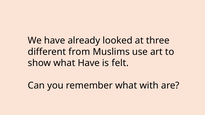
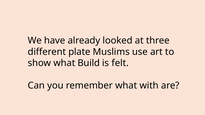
from: from -> plate
what Have: Have -> Build
